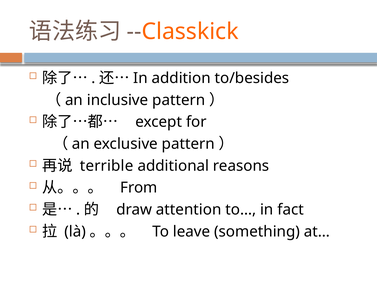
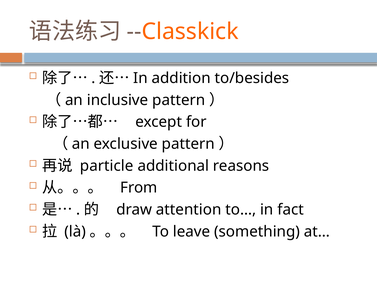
terrible: terrible -> particle
